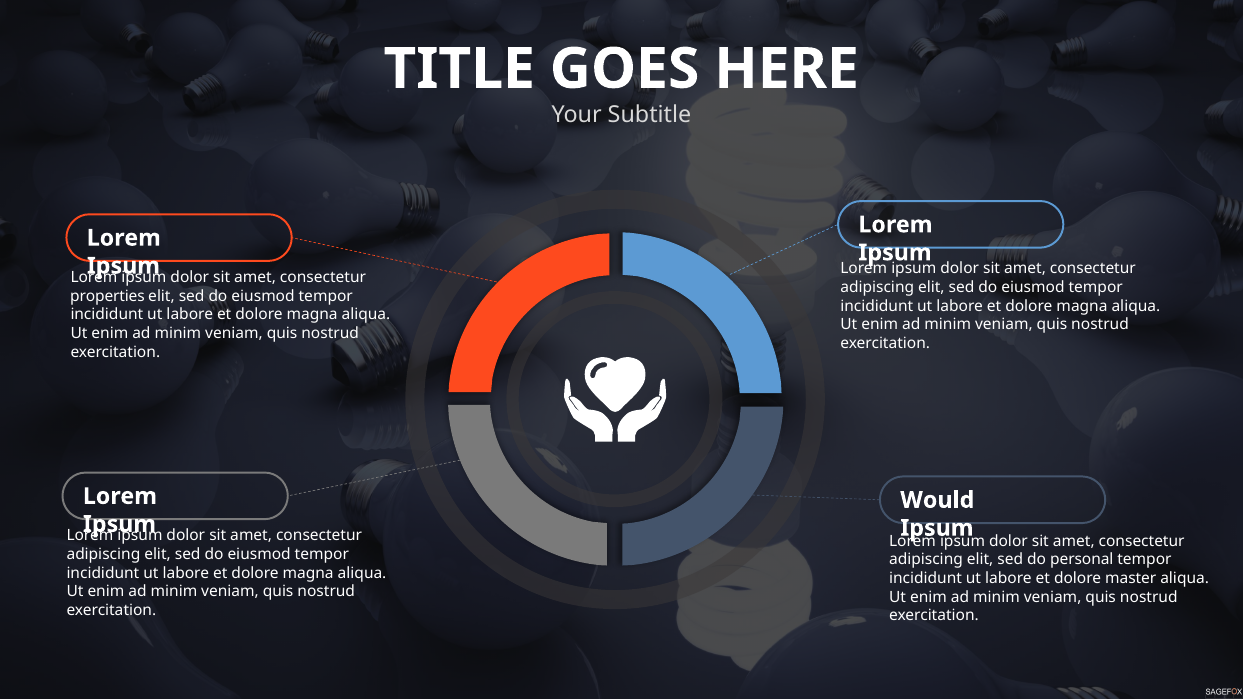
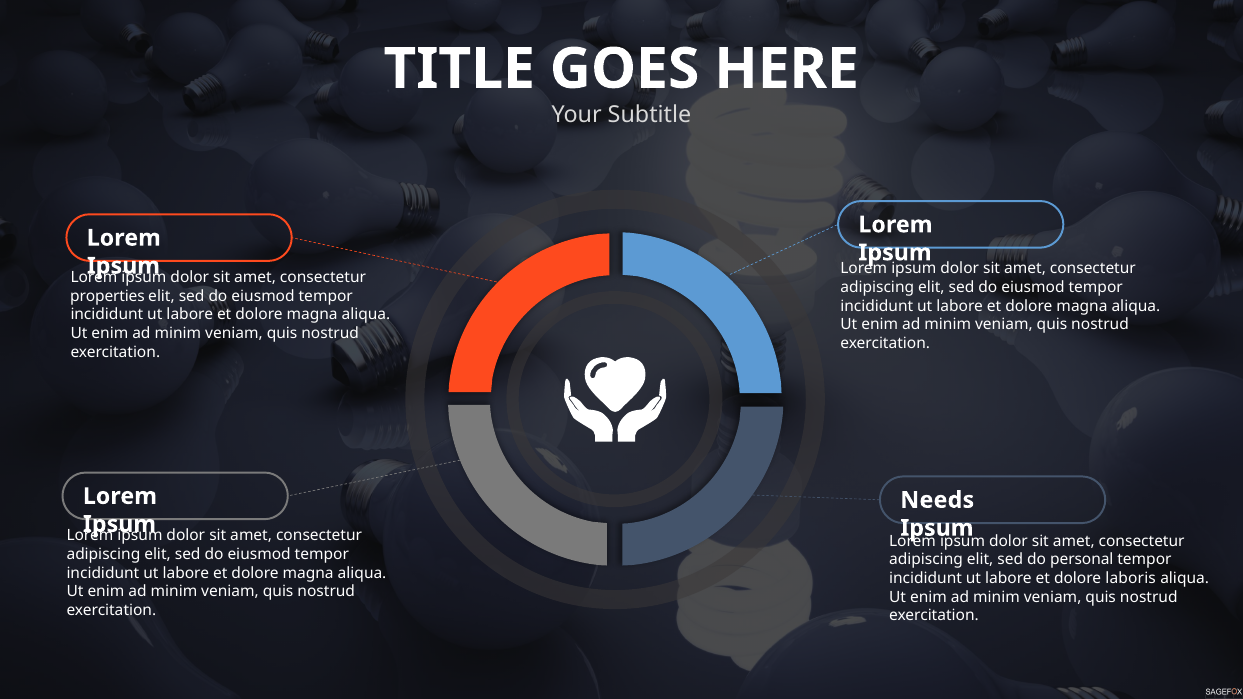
Would: Would -> Needs
master: master -> laboris
